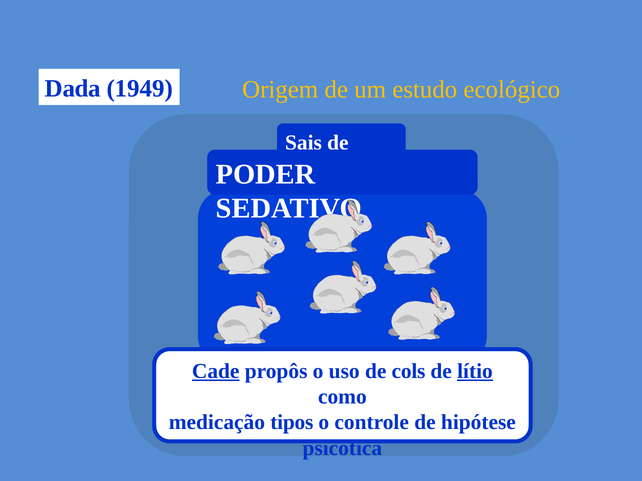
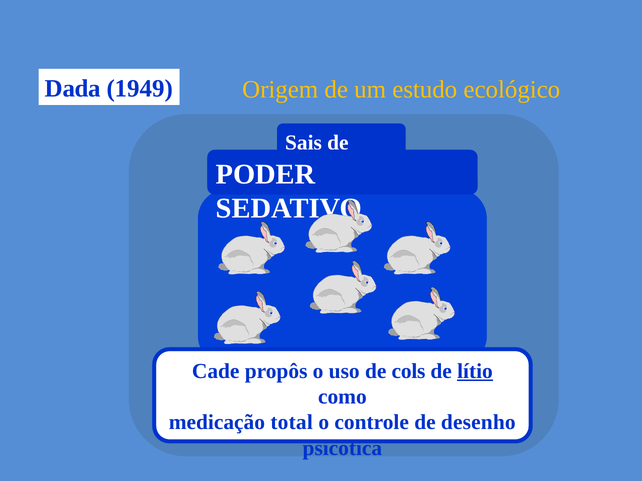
Cade underline: present -> none
tipos: tipos -> total
hipótese: hipótese -> desenho
